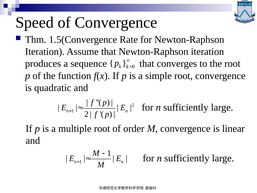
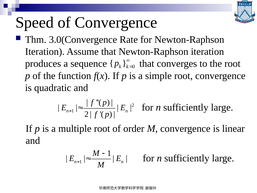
1.5(Convergence: 1.5(Convergence -> 3.0(Convergence
